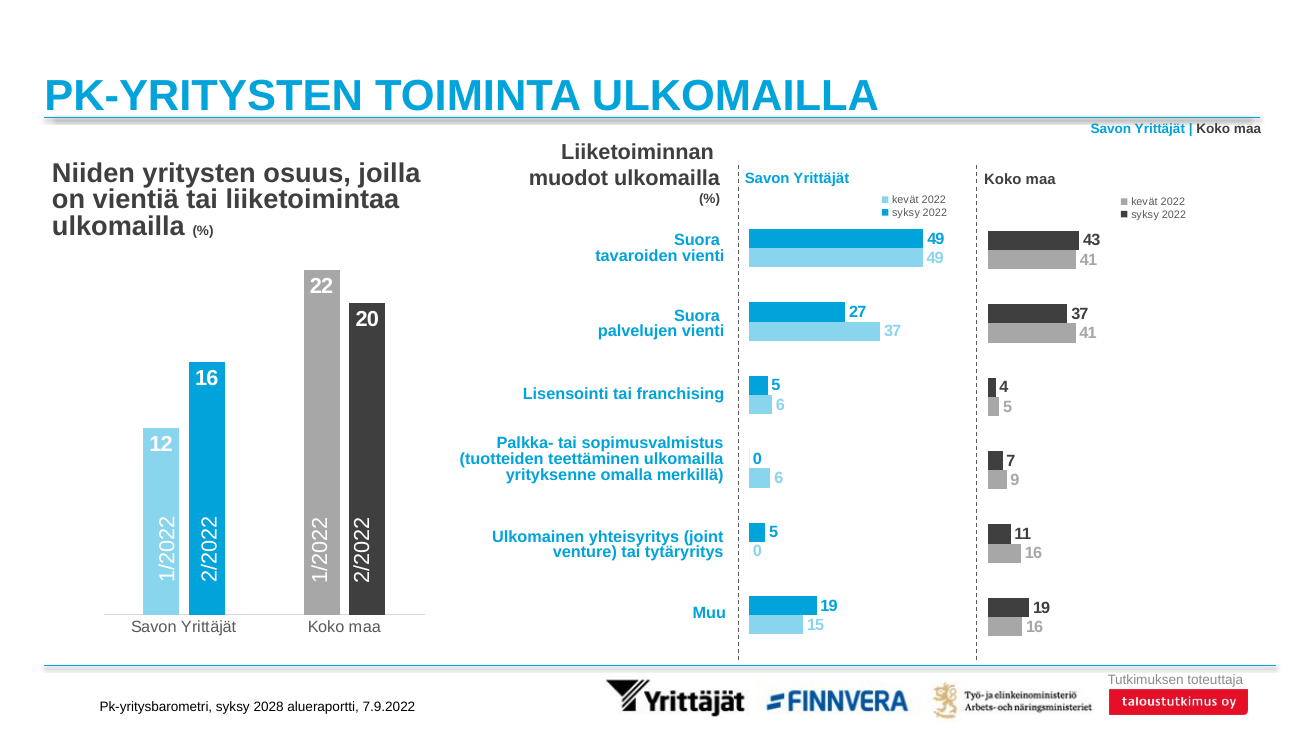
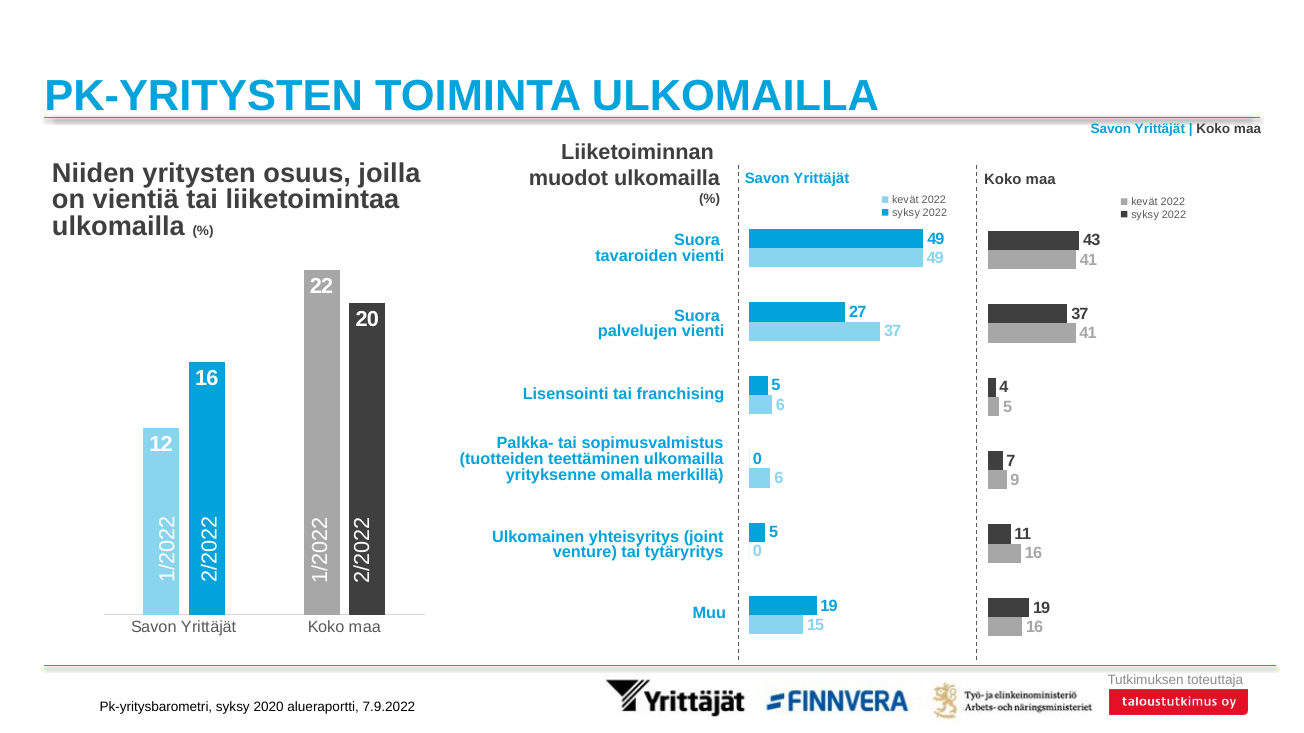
2028: 2028 -> 2020
